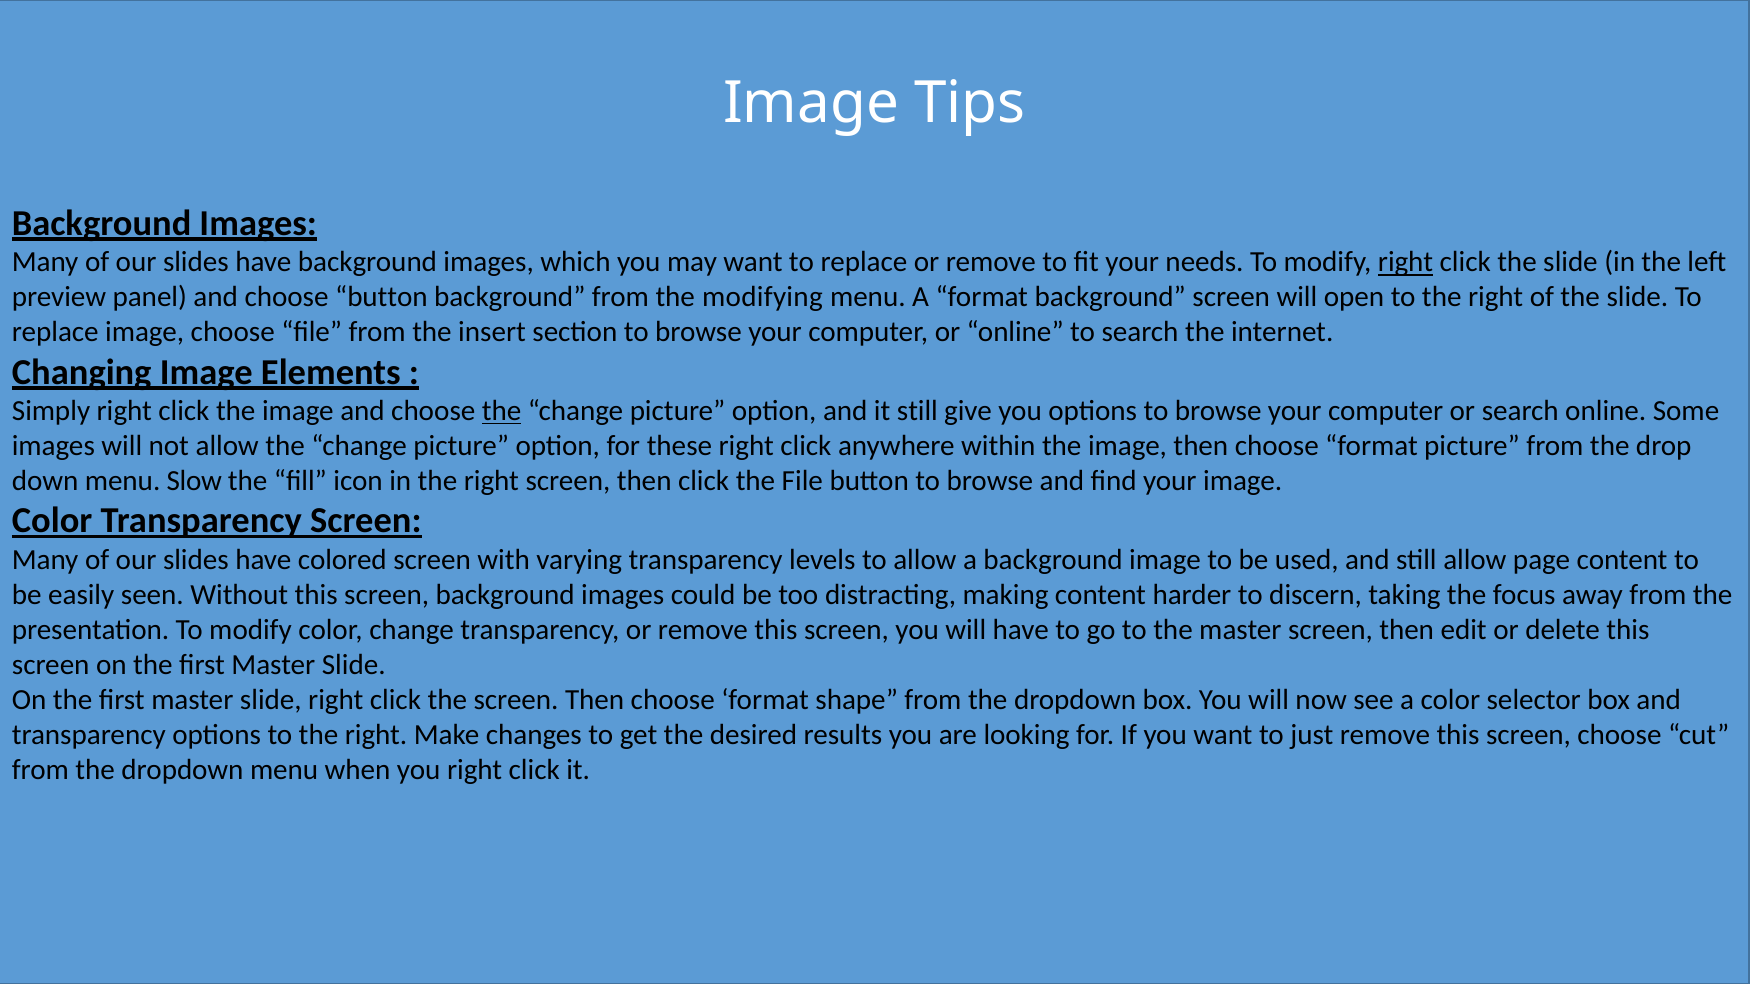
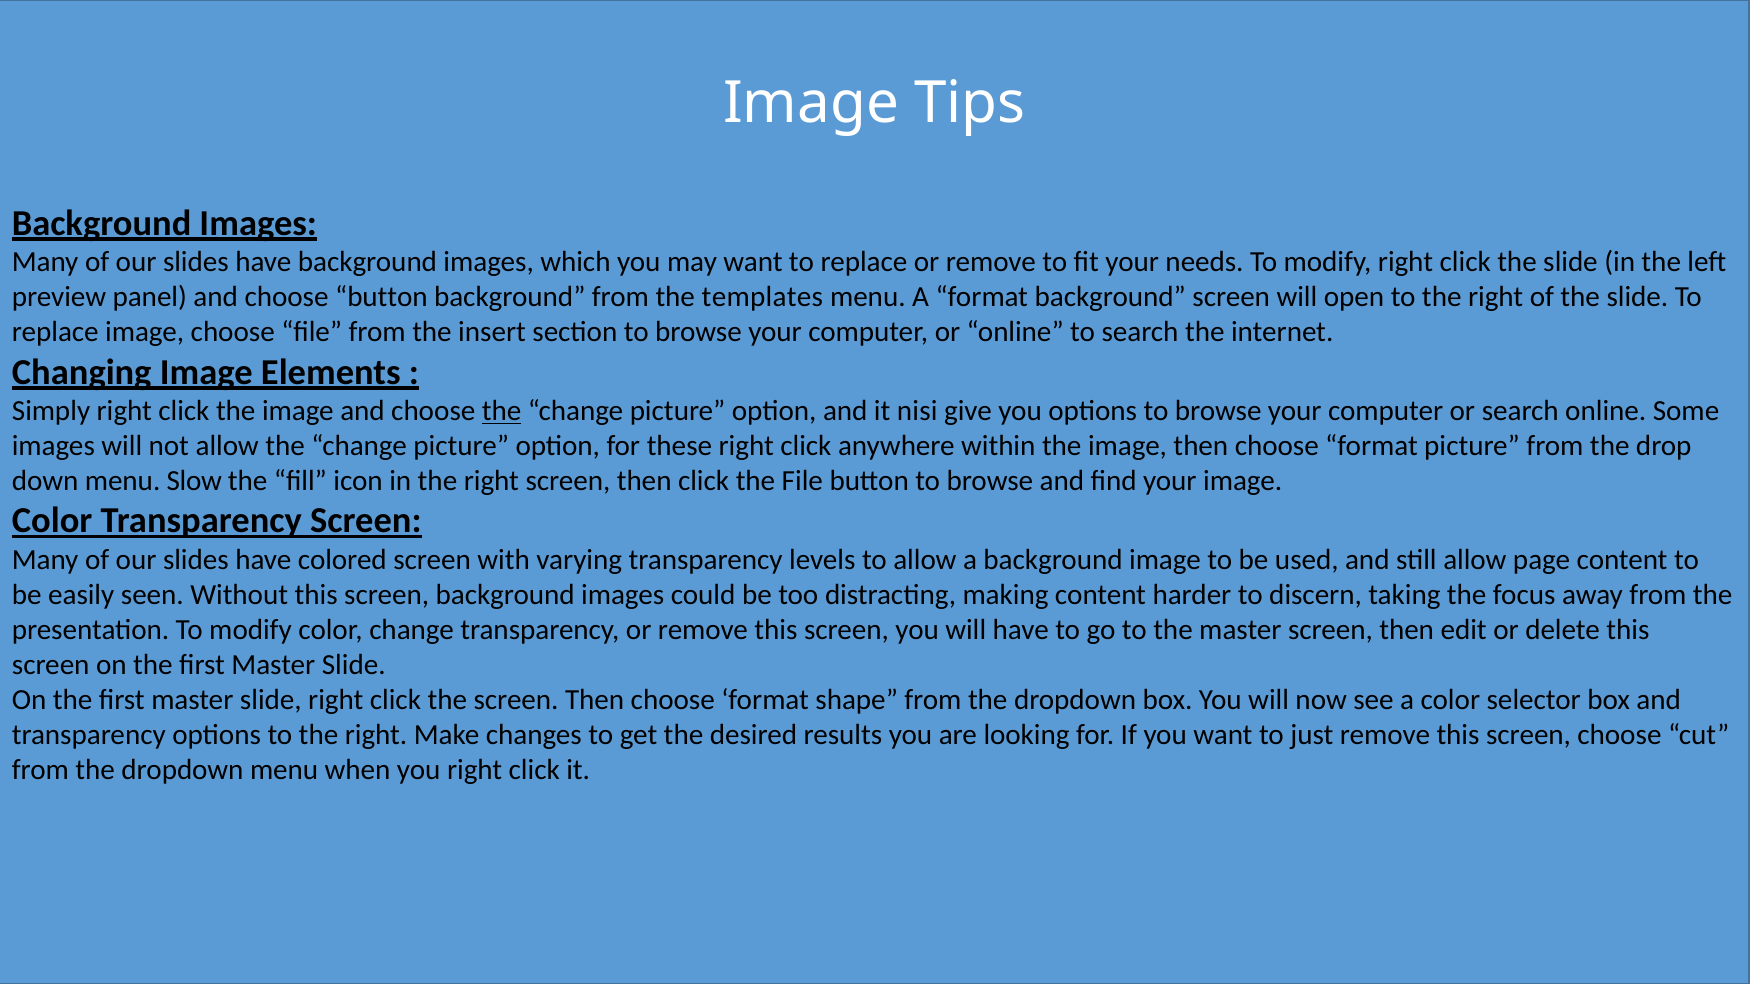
right at (1406, 262) underline: present -> none
modifying: modifying -> templates
it still: still -> nisi
